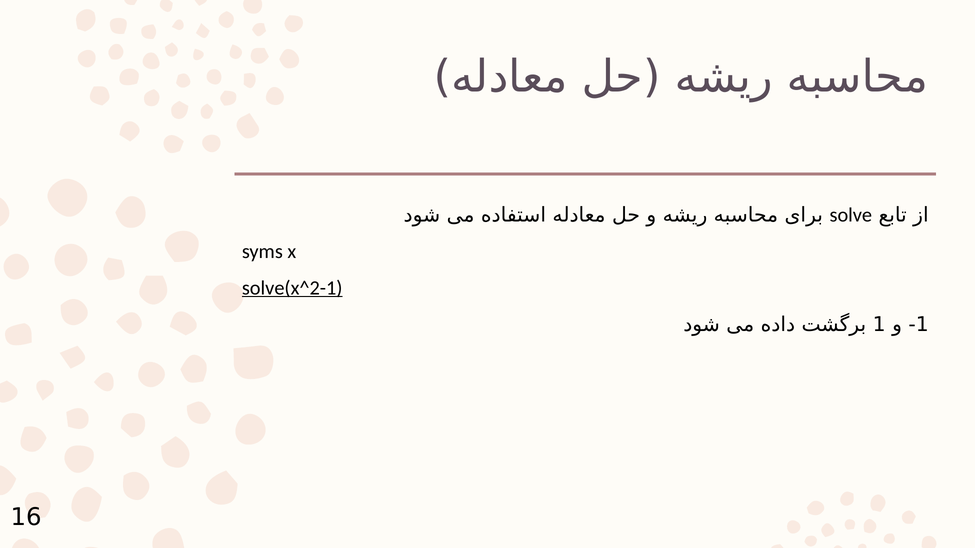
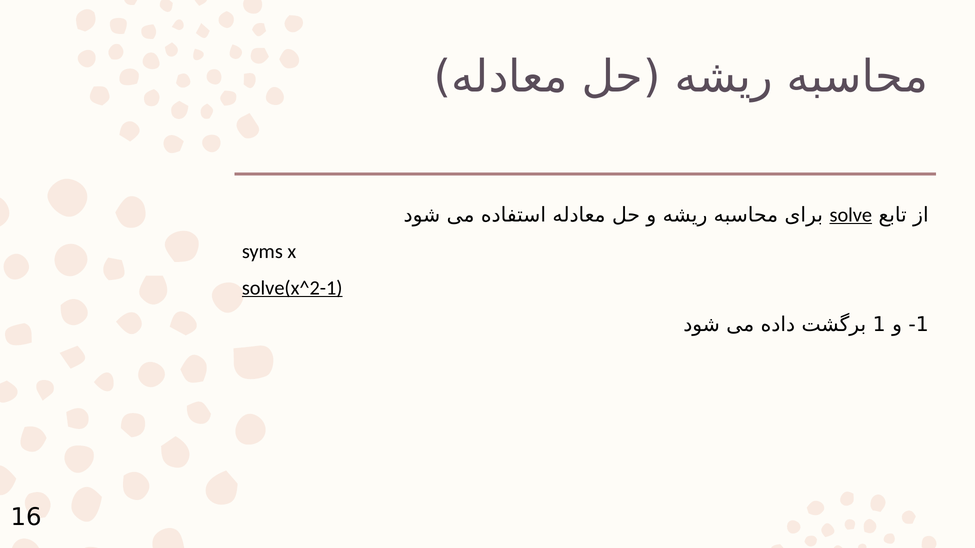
solve underline: none -> present
